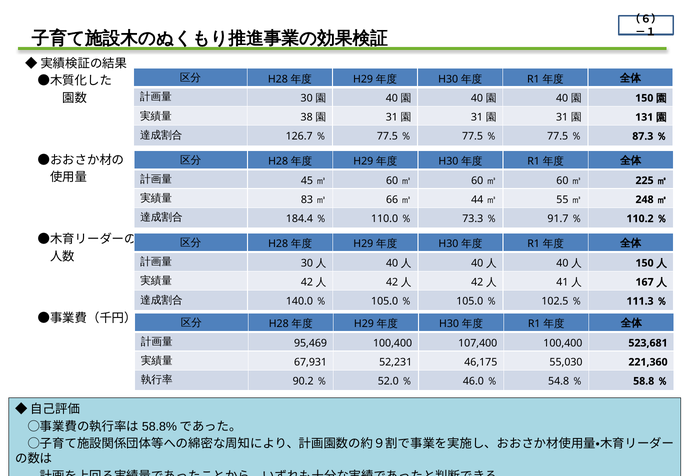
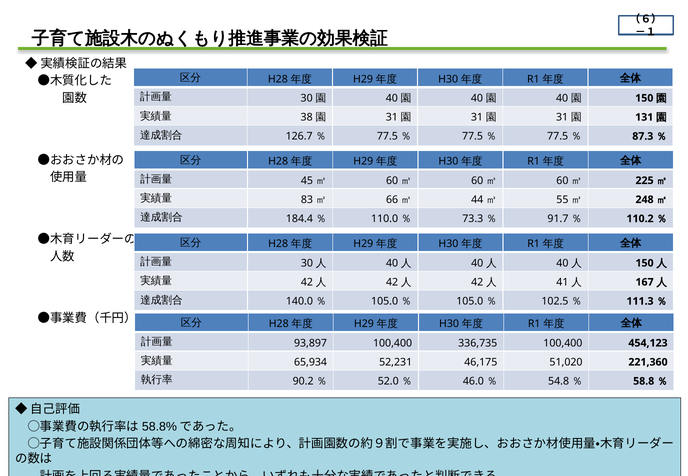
95,469: 95,469 -> 93,897
107,400: 107,400 -> 336,735
523,681: 523,681 -> 454,123
67,931: 67,931 -> 65,934
55,030: 55,030 -> 51,020
